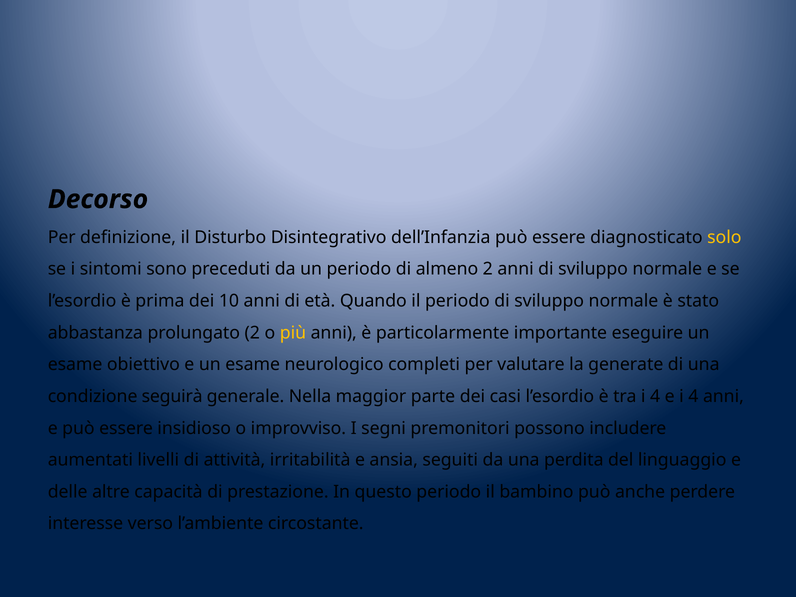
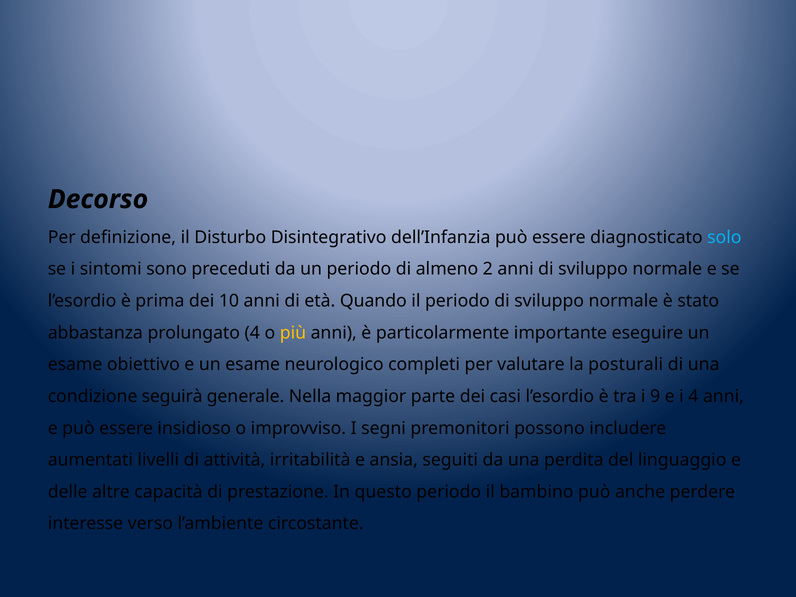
solo colour: yellow -> light blue
prolungato 2: 2 -> 4
generate: generate -> posturali
tra i 4: 4 -> 9
